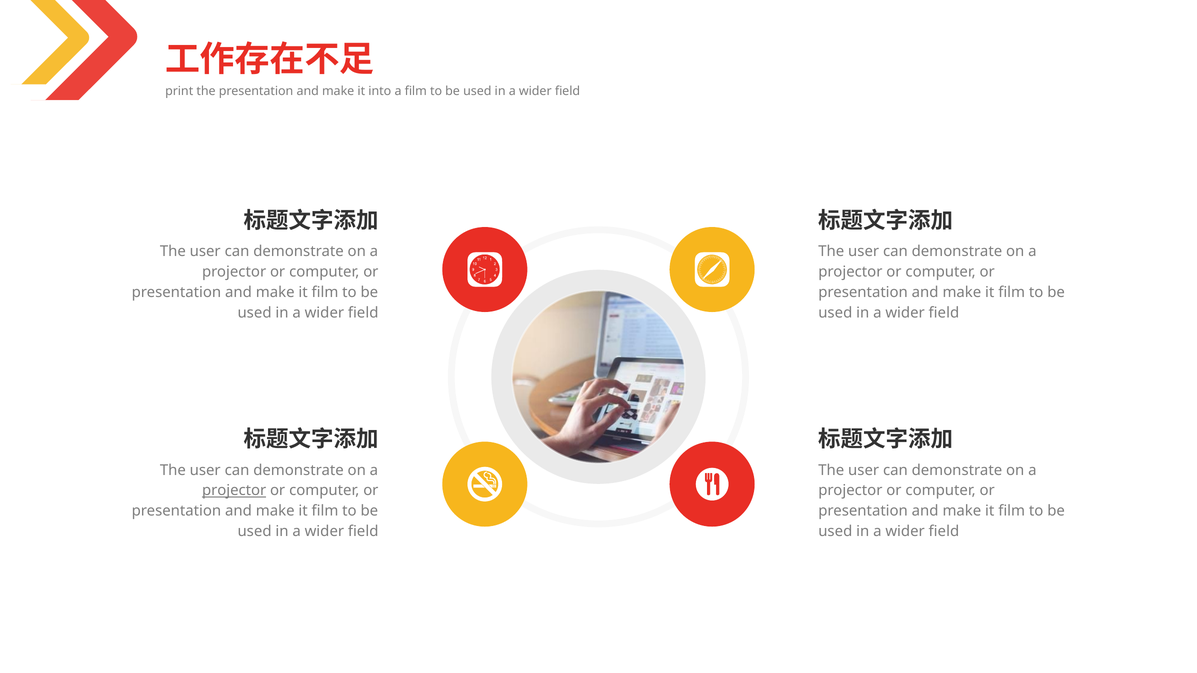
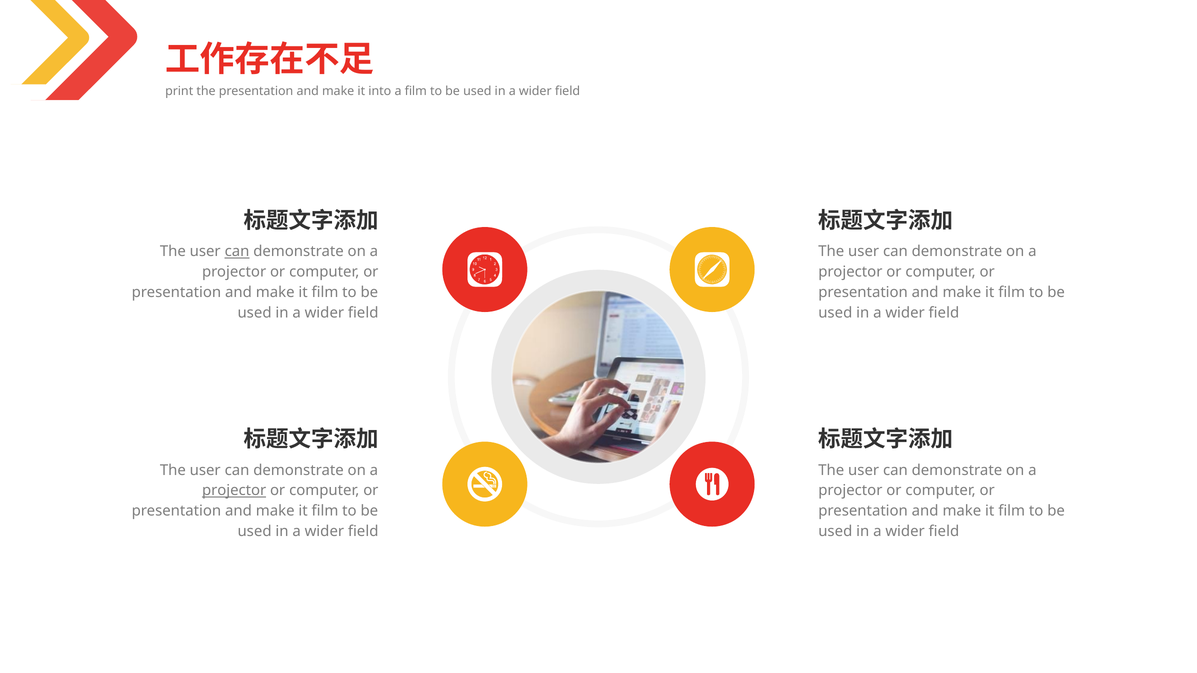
can at (237, 252) underline: none -> present
